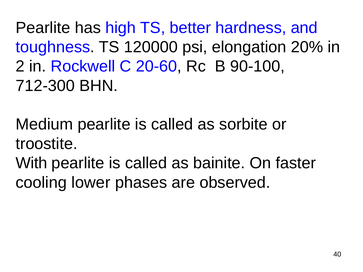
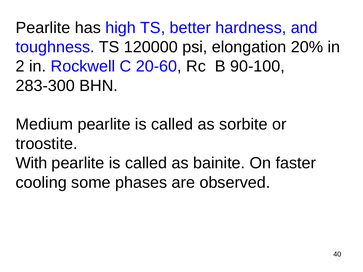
712-300: 712-300 -> 283-300
lower: lower -> some
